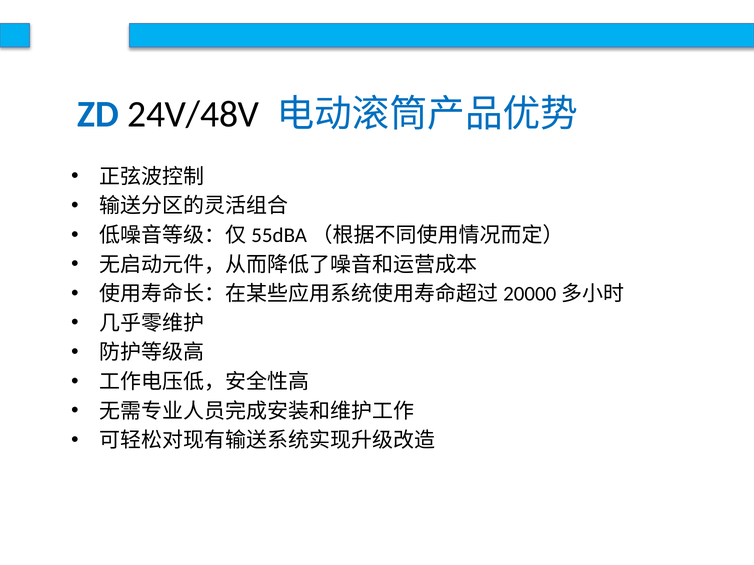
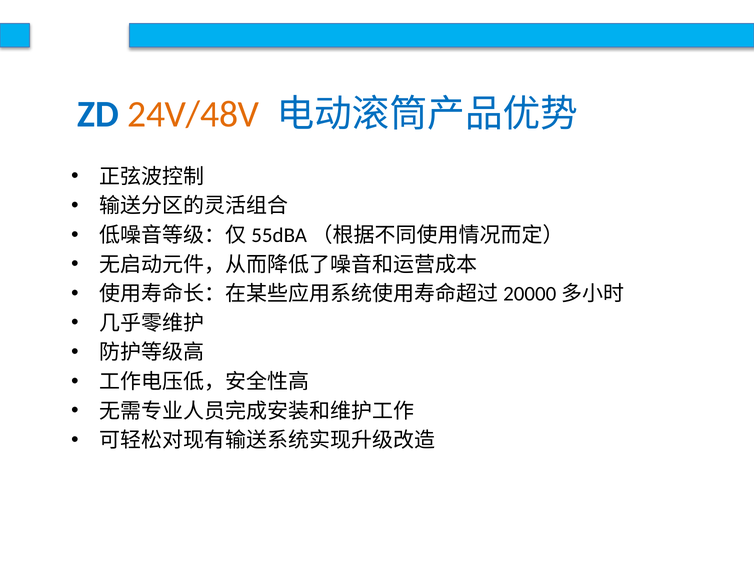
24V/48V colour: black -> orange
